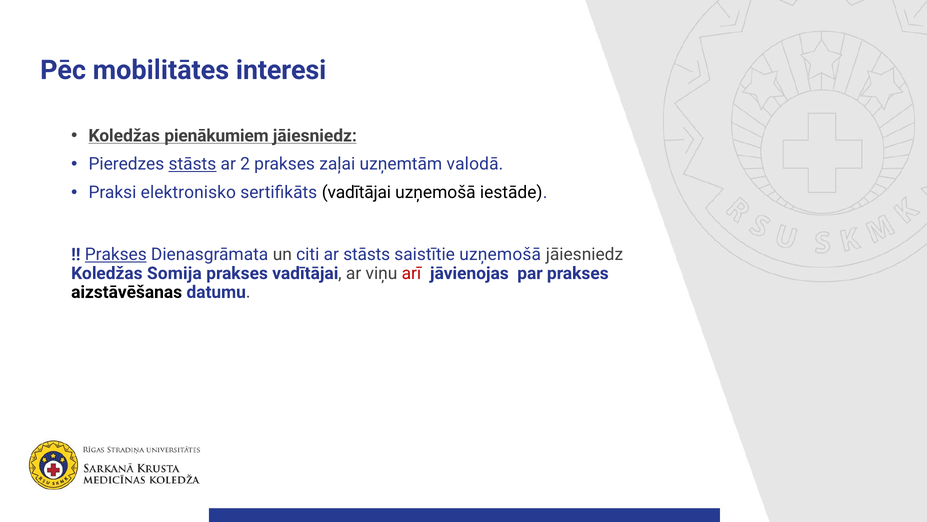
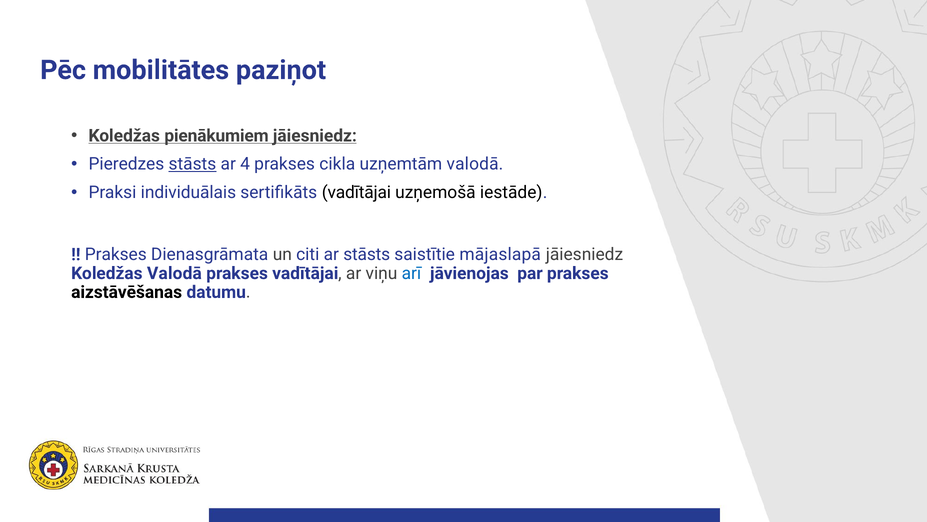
interesi: interesi -> paziņot
2: 2 -> 4
zaļai: zaļai -> cikla
elektronisko: elektronisko -> individuālais
Prakses at (116, 254) underline: present -> none
saistītie uzņemošā: uzņemošā -> mājaslapā
Koledžas Somija: Somija -> Valodā
arī colour: red -> blue
